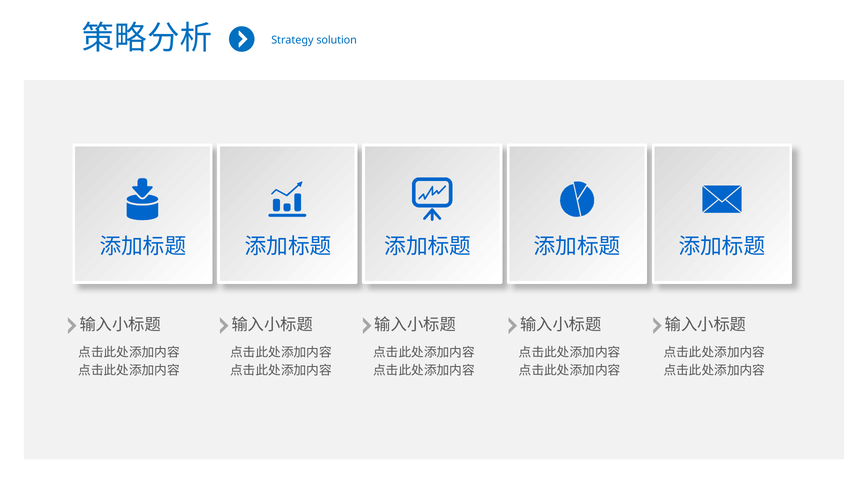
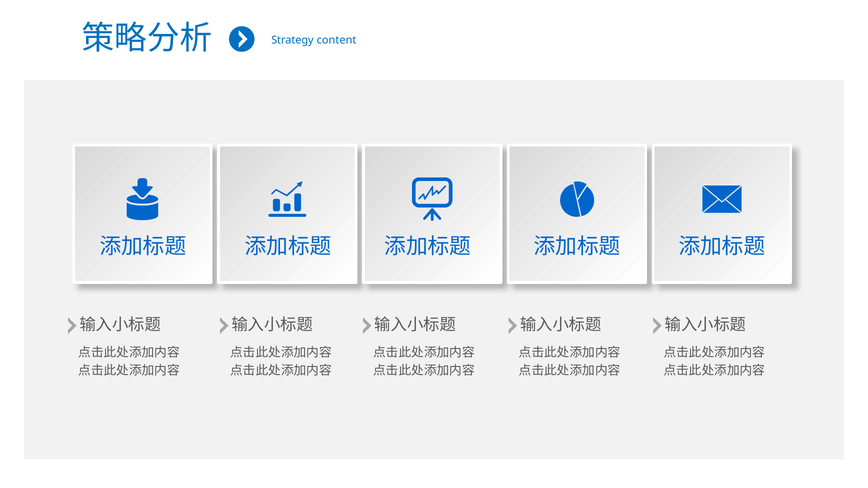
solution: solution -> content
